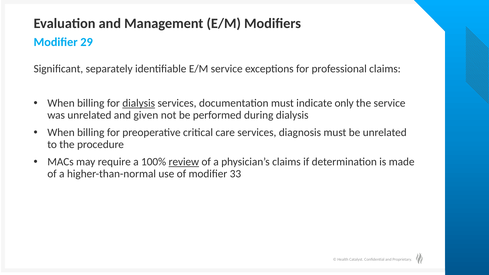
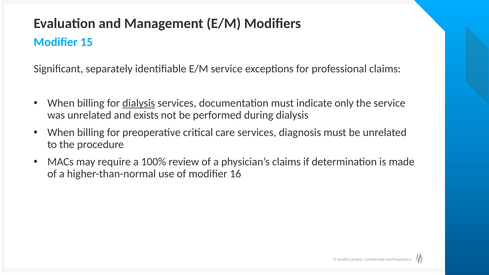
29: 29 -> 15
given: given -> exists
review underline: present -> none
33: 33 -> 16
